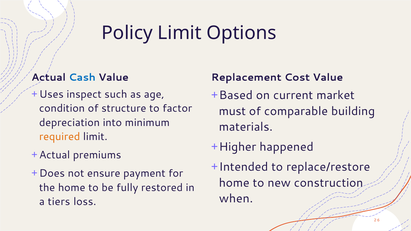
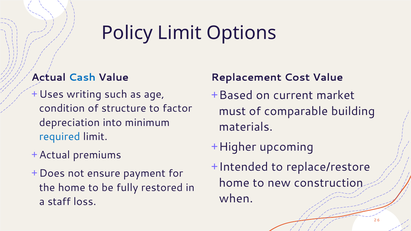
inspect: inspect -> writing
required colour: orange -> blue
happened: happened -> upcoming
tiers: tiers -> staff
